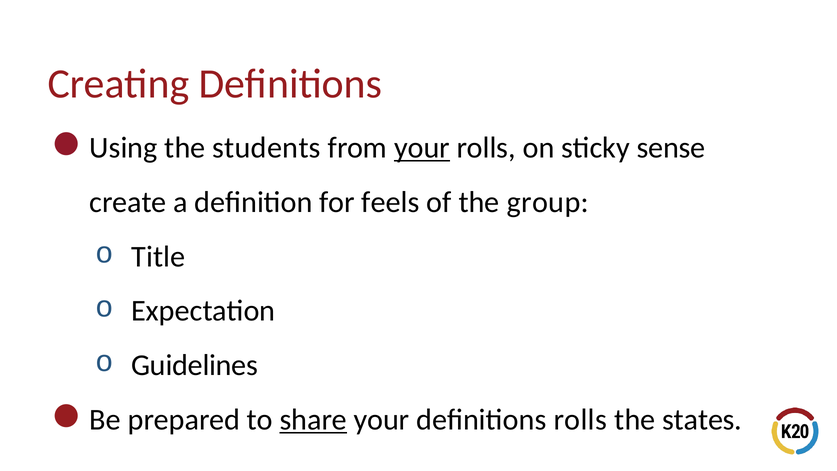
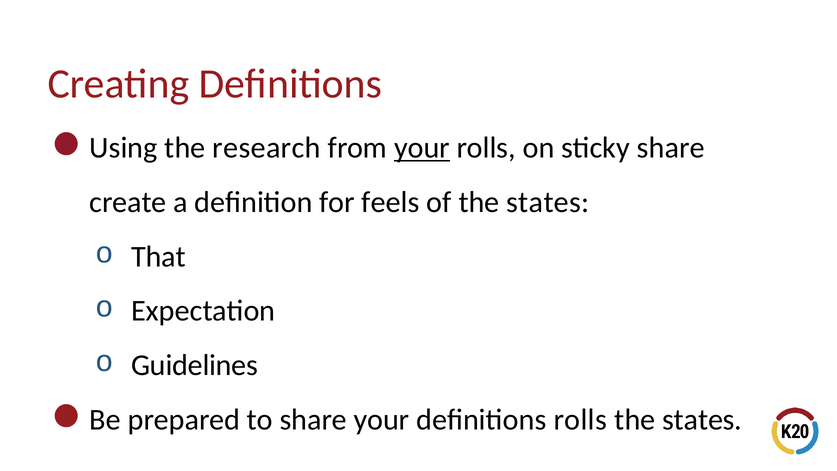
students: students -> research
sticky sense: sense -> share
of the group: group -> states
Title: Title -> That
share at (313, 420) underline: present -> none
